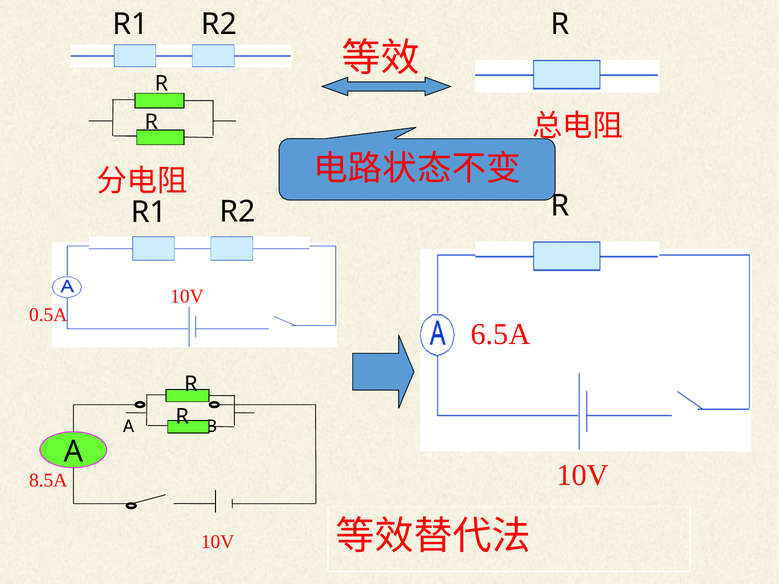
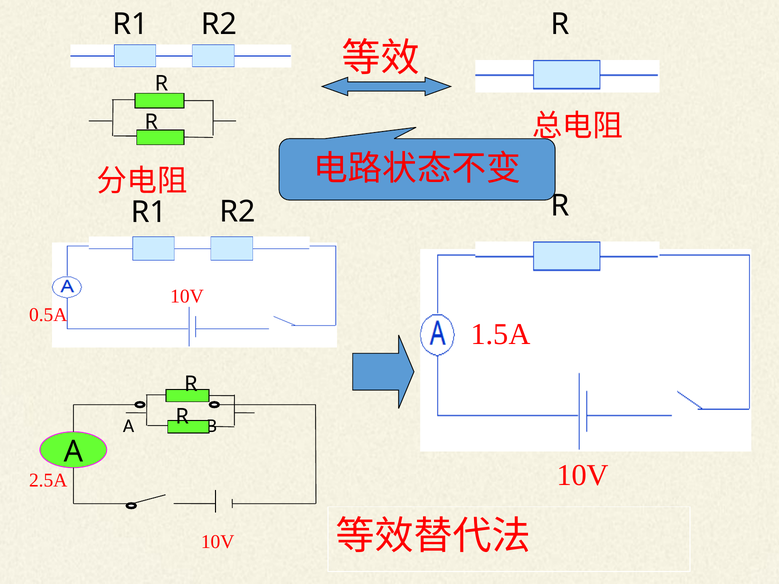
6.5A: 6.5A -> 1.5A
8.5A: 8.5A -> 2.5A
